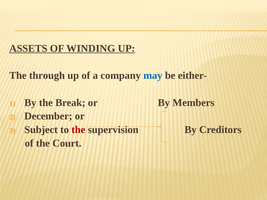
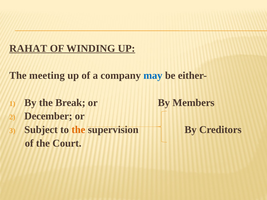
ASSETS: ASSETS -> RAHAT
through: through -> meeting
the at (78, 130) colour: red -> orange
